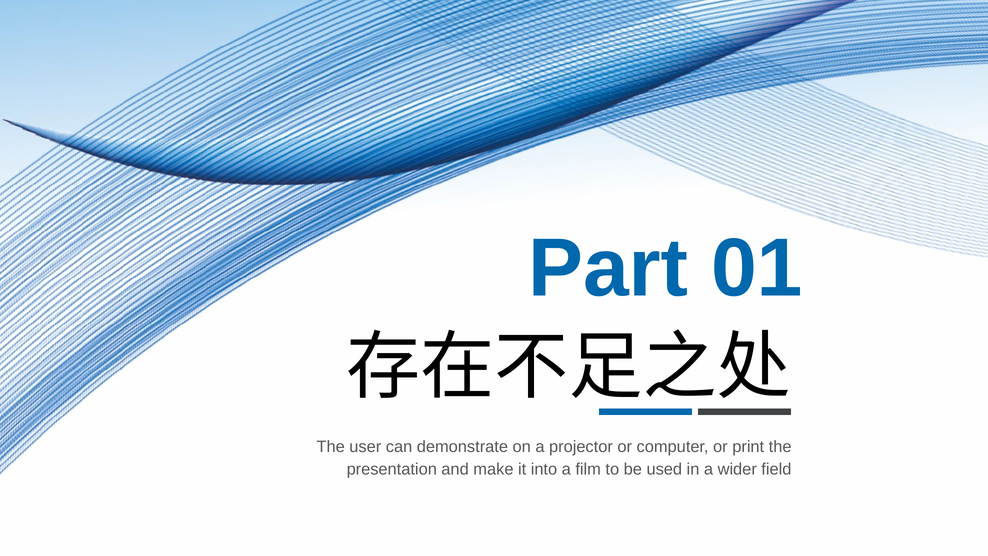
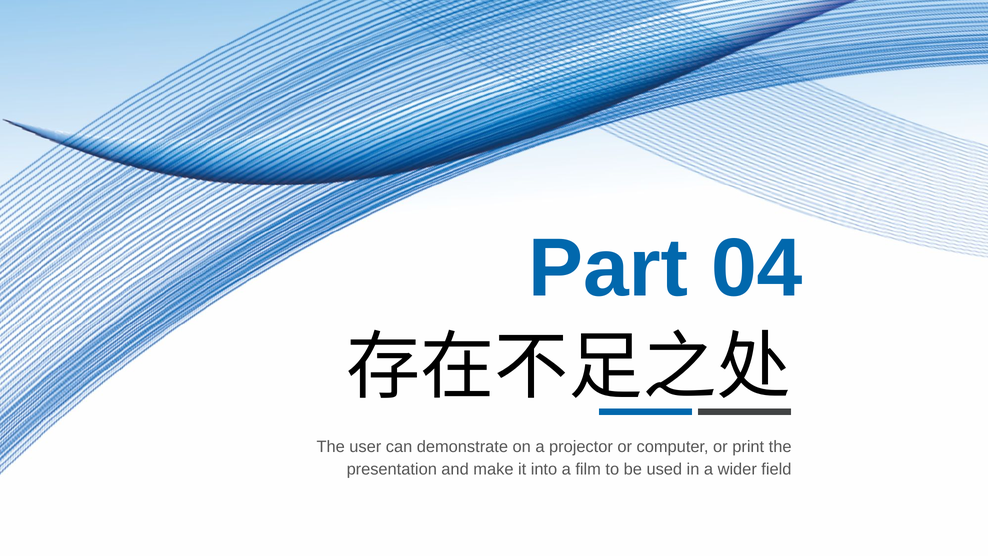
01: 01 -> 04
